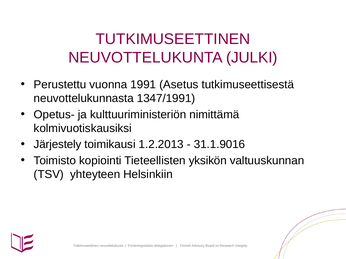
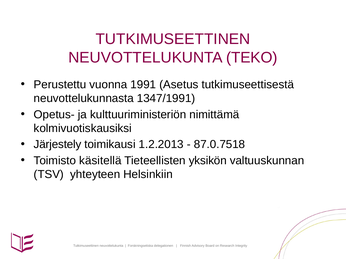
JULKI: JULKI -> TEKO
31.1.9016: 31.1.9016 -> 87.0.7518
kopiointi: kopiointi -> käsitellä
